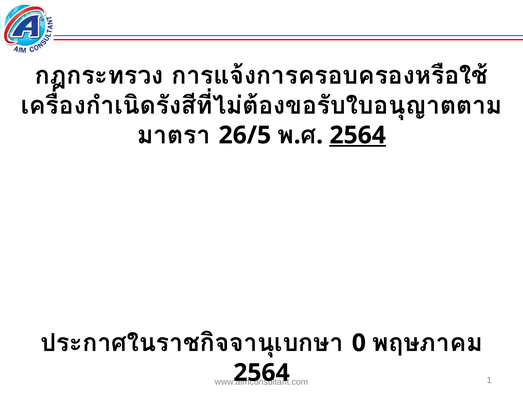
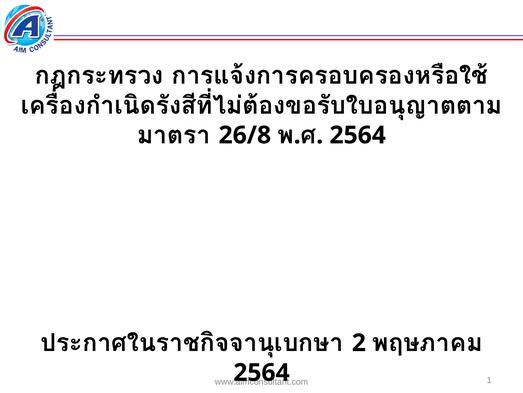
26/5: 26/5 -> 26/8
2564 at (358, 135) underline: present -> none
0: 0 -> 2
